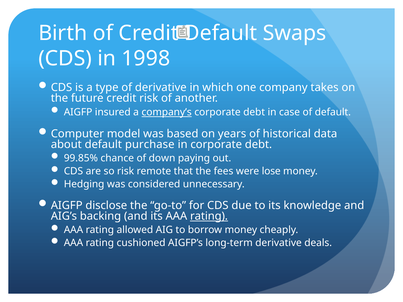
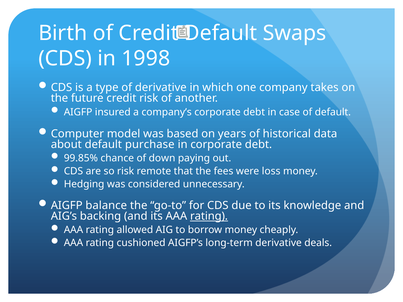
company’s underline: present -> none
lose: lose -> loss
disclose: disclose -> balance
